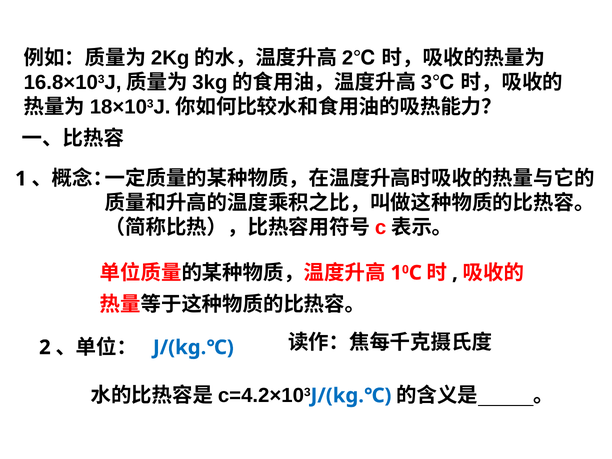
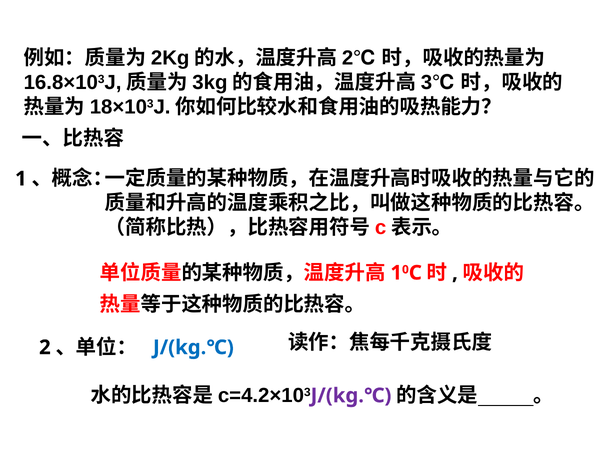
J/(kg.℃ at (351, 396) colour: blue -> purple
